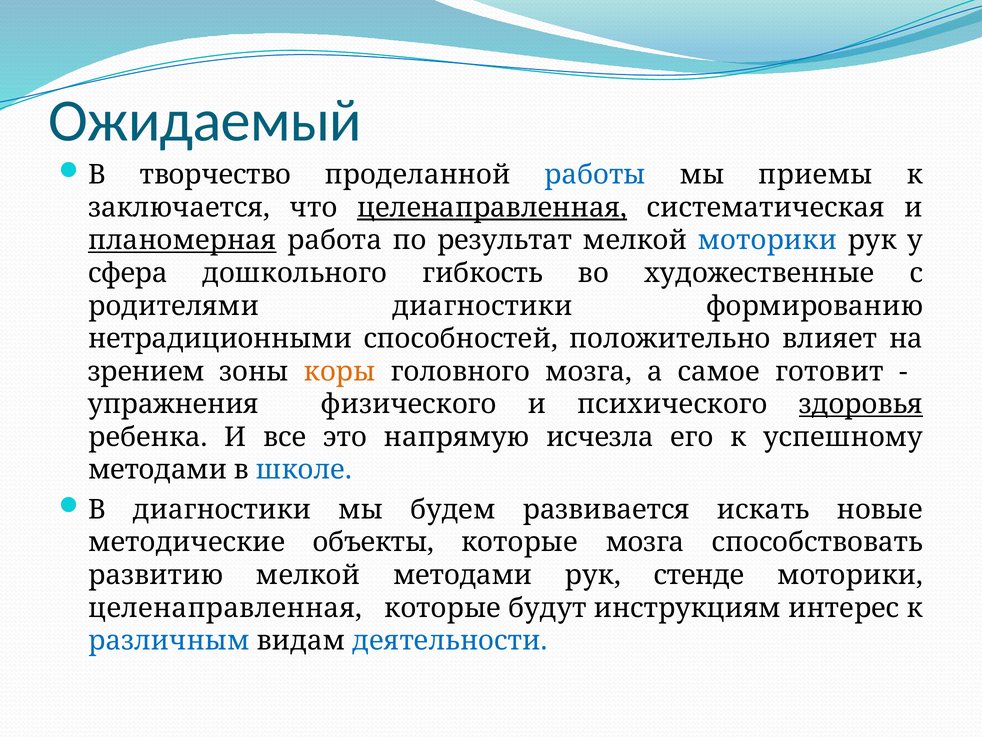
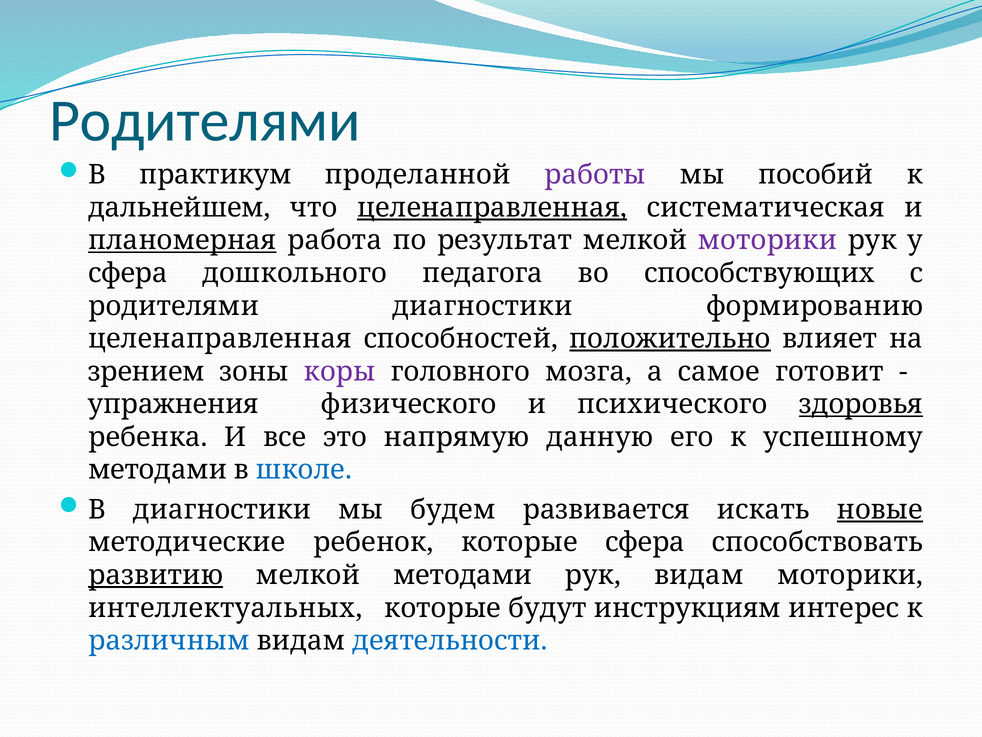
Ожидаемый at (205, 121): Ожидаемый -> Родителями
творчество: творчество -> практикум
работы colour: blue -> purple
приемы: приемы -> пособий
заключается: заключается -> дальнейшем
моторики at (767, 240) colour: blue -> purple
гибкость: гибкость -> педагога
художественные: художественные -> способствующих
нетрадиционными at (220, 339): нетрадиционными -> целенаправленная
положительно underline: none -> present
коры colour: orange -> purple
исчезла: исчезла -> данную
новые underline: none -> present
объекты: объекты -> ребенок
которые мозга: мозга -> сфера
развитию underline: none -> present
рук стенде: стенде -> видам
целенаправленная at (225, 608): целенаправленная -> интеллектуальных
